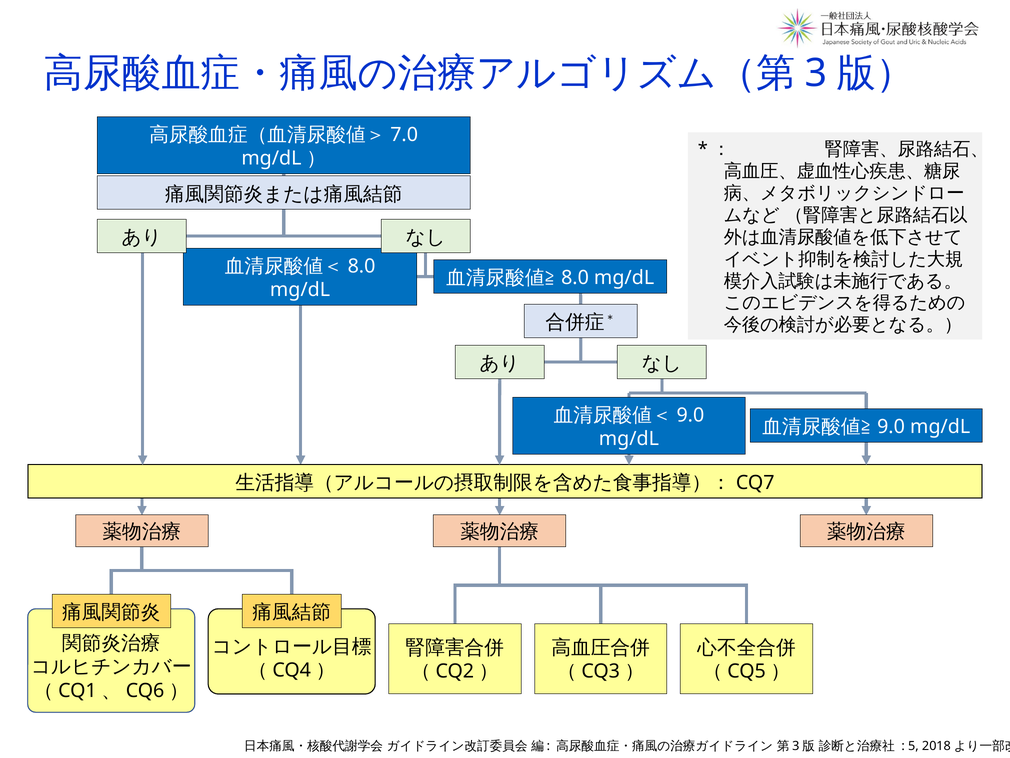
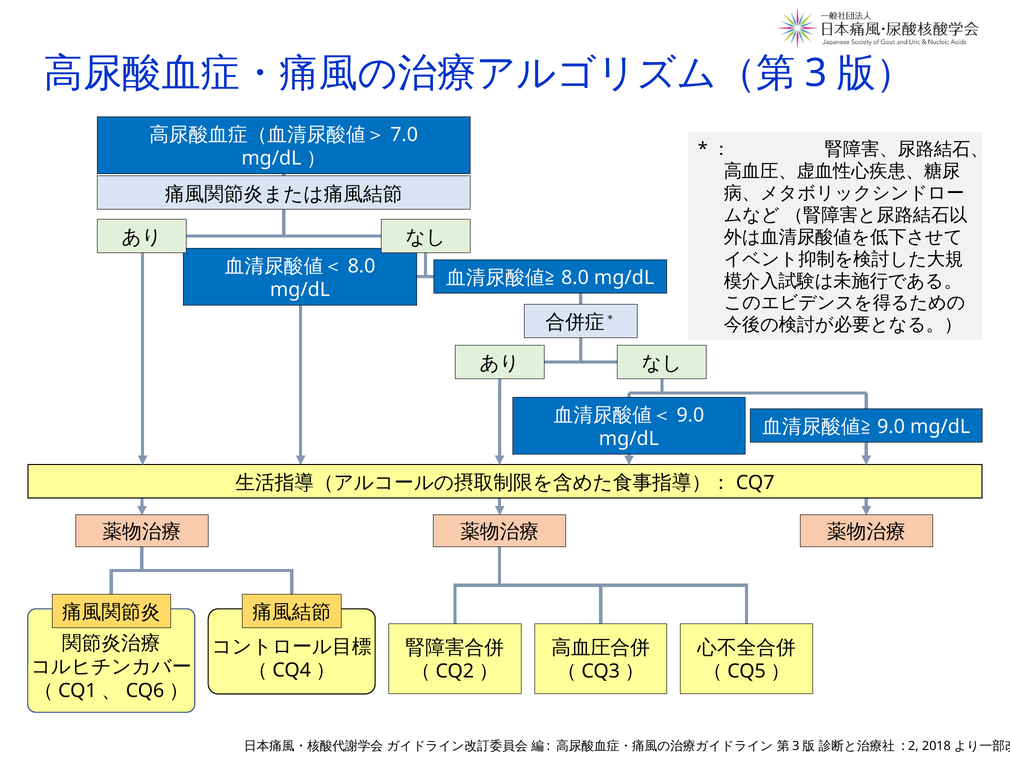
5: 5 -> 2
